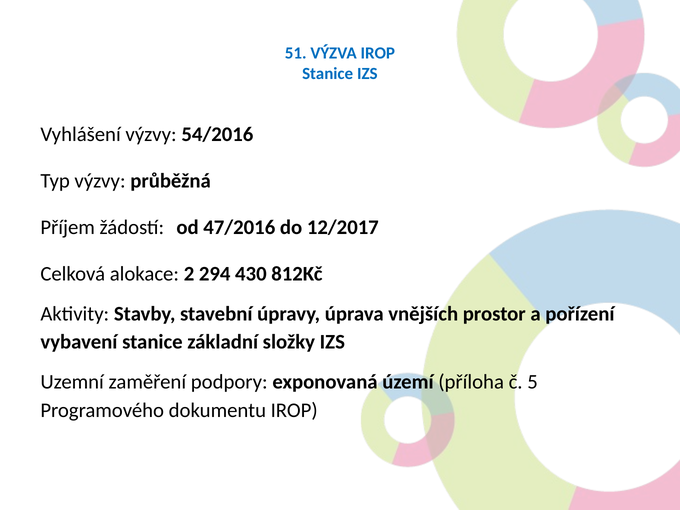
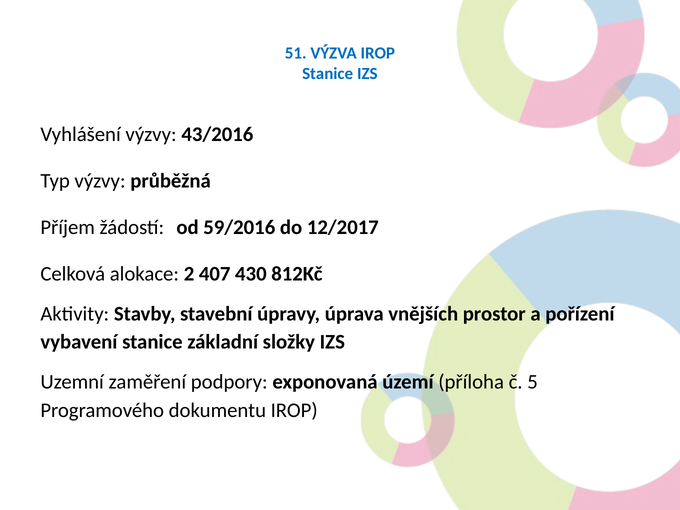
54/2016: 54/2016 -> 43/2016
47/2016: 47/2016 -> 59/2016
294: 294 -> 407
